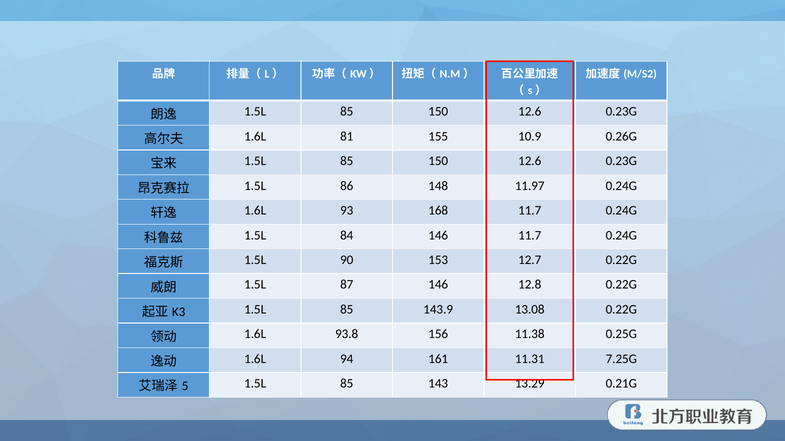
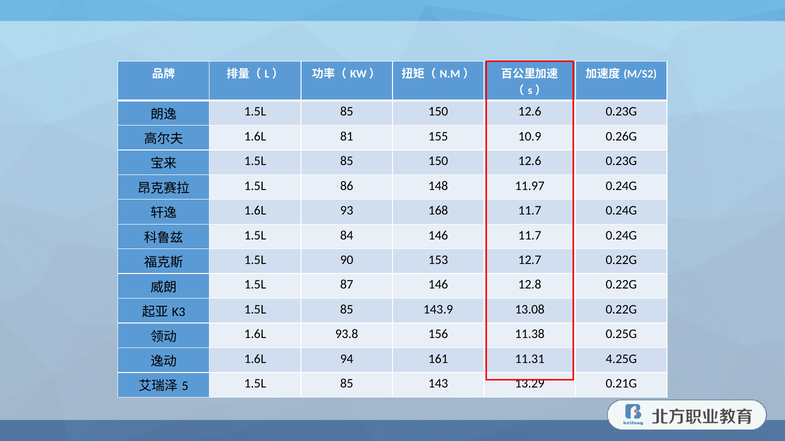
7.25G: 7.25G -> 4.25G
